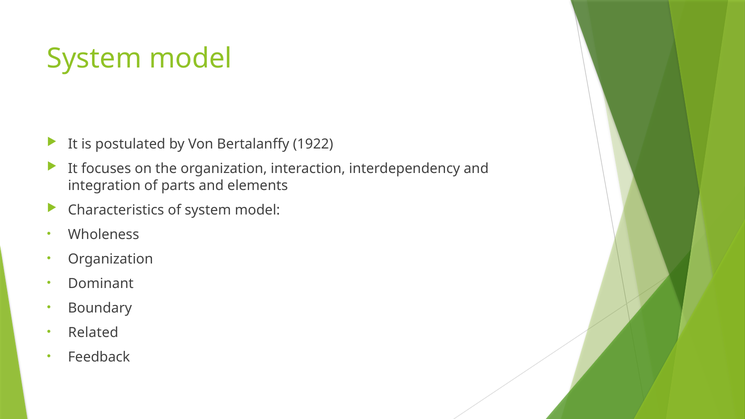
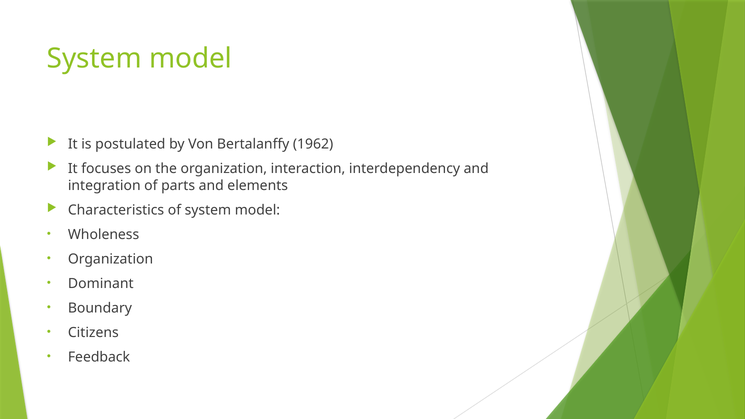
1922: 1922 -> 1962
Related: Related -> Citizens
